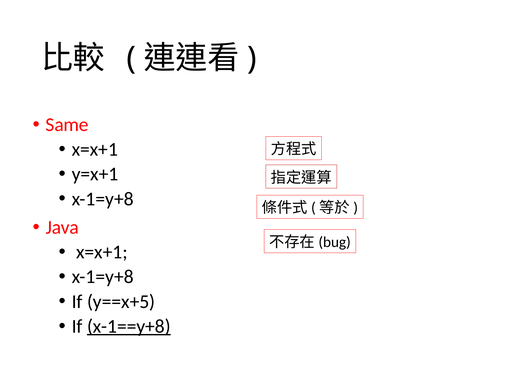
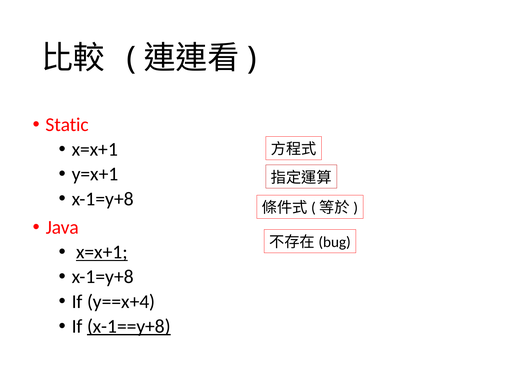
Same: Same -> Static
x=x+1 at (102, 252) underline: none -> present
y==x+5: y==x+5 -> y==x+4
